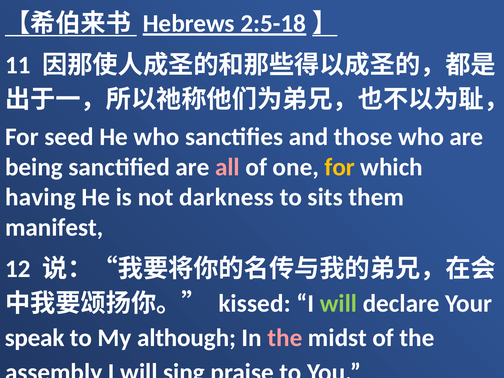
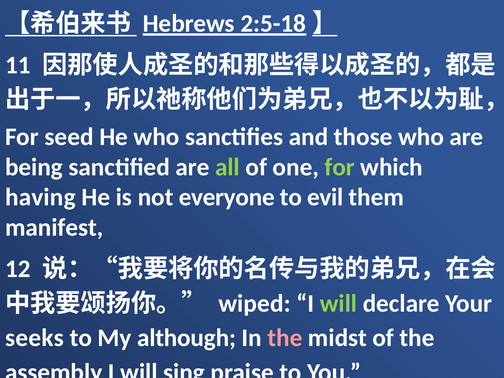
all colour: pink -> light green
for at (340, 167) colour: yellow -> light green
darkness: darkness -> everyone
sits: sits -> evil
kissed: kissed -> wiped
speak: speak -> seeks
